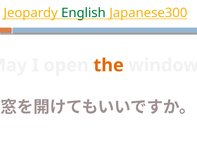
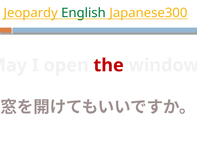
the colour: orange -> red
